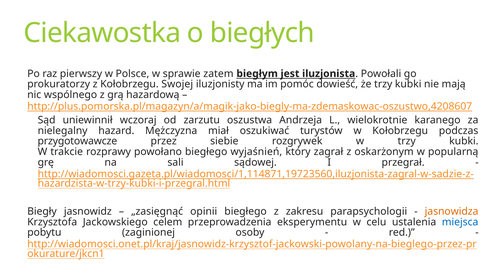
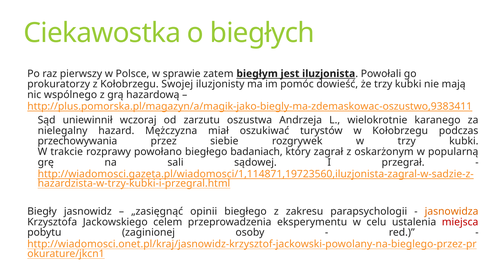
http://plus.pomorska.pl/magazyn/a/magik-jako-biegly-ma-zdemaskowac-oszustwo,4208607: http://plus.pomorska.pl/magazyn/a/magik-jako-biegly-ma-zdemaskowac-oszustwo,4208607 -> http://plus.pomorska.pl/magazyn/a/magik-jako-biegly-ma-zdemaskowac-oszustwo,9383411
przygotowawcze: przygotowawcze -> przechowywania
wyjaśnień: wyjaśnień -> badaniach
miejsca colour: blue -> red
